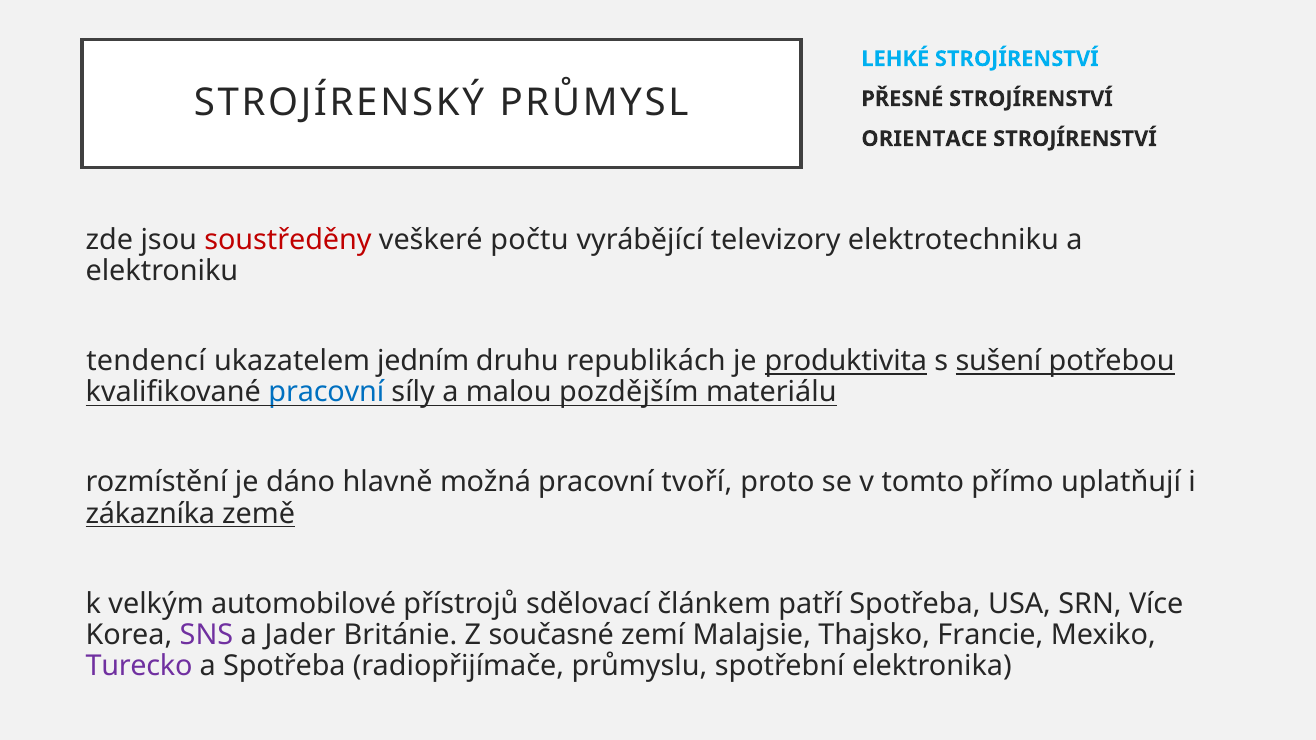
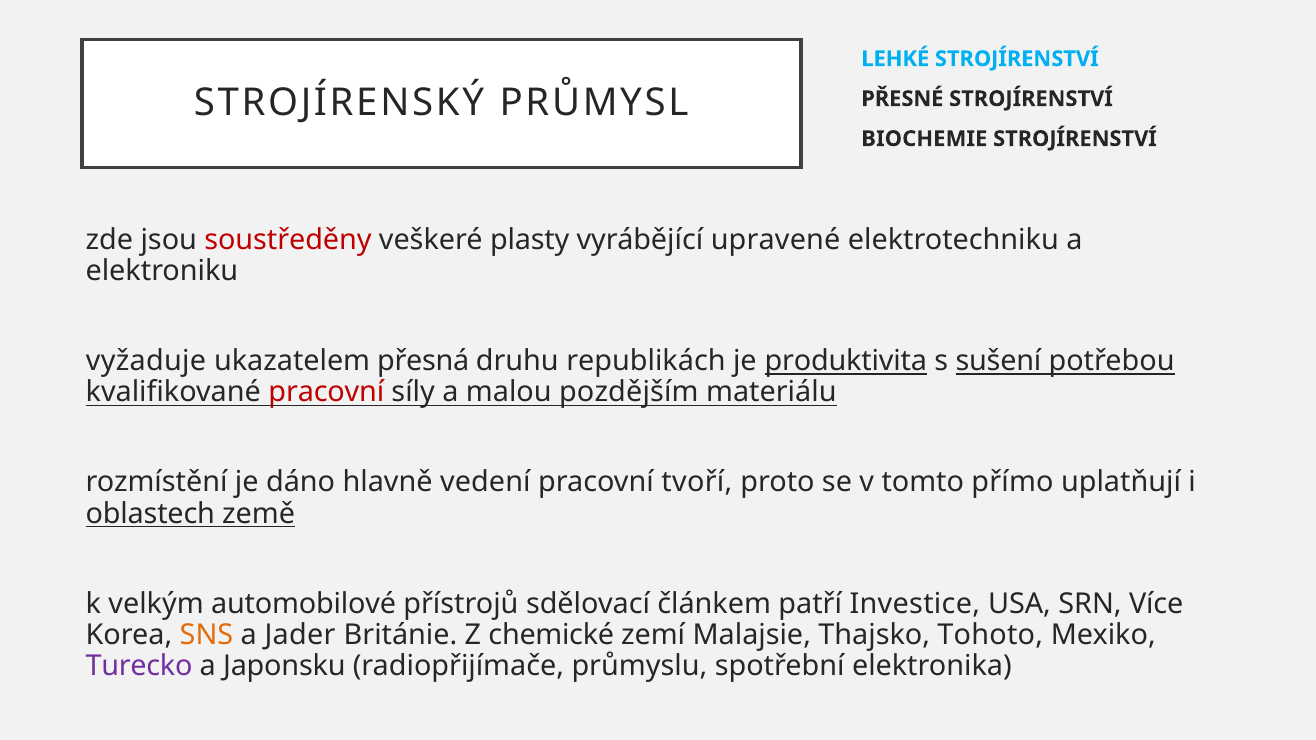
ORIENTACE: ORIENTACE -> BIOCHEMIE
počtu: počtu -> plasty
televizory: televizory -> upravené
tendencí: tendencí -> vyžaduje
jedním: jedním -> přesná
pracovní at (326, 392) colour: blue -> red
možná: možná -> vedení
zákazníka: zákazníka -> oblastech
patří Spotřeba: Spotřeba -> Investice
SNS colour: purple -> orange
současné: současné -> chemické
Francie: Francie -> Tohoto
a Spotřeba: Spotřeba -> Japonsku
